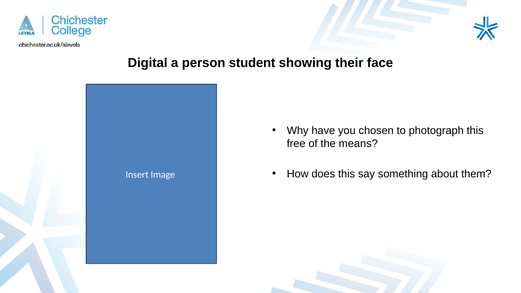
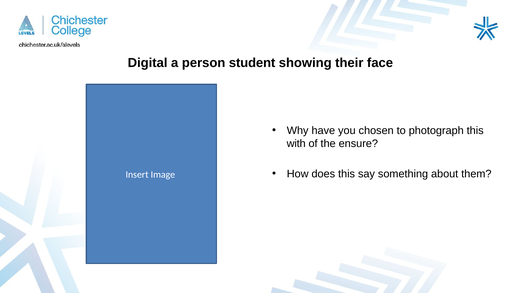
free: free -> with
means: means -> ensure
